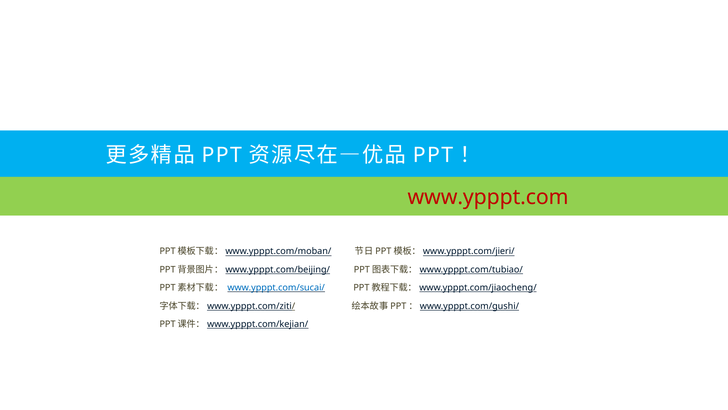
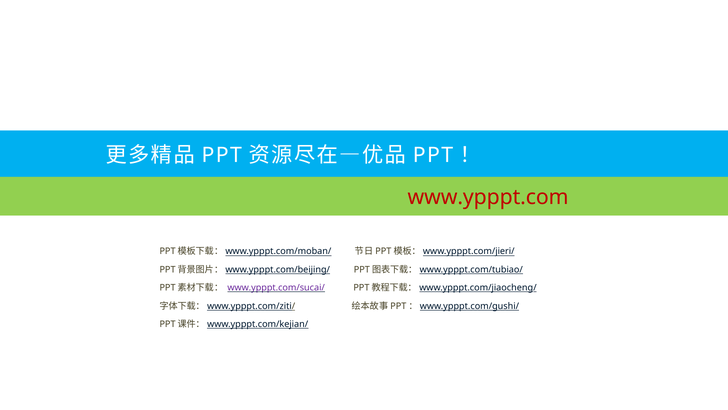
www.ypppt.com/sucai/ colour: blue -> purple
